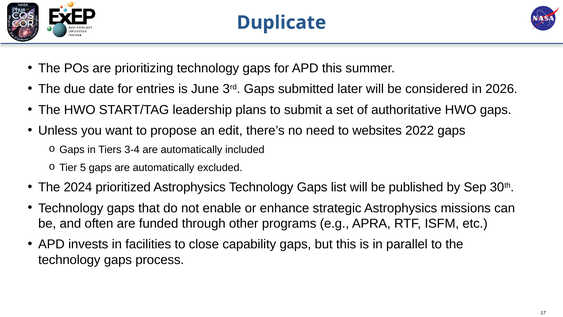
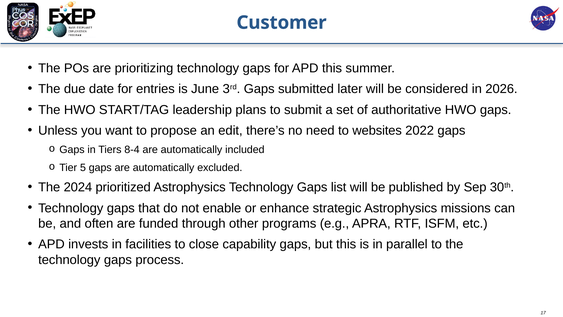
Duplicate: Duplicate -> Customer
3-4: 3-4 -> 8-4
